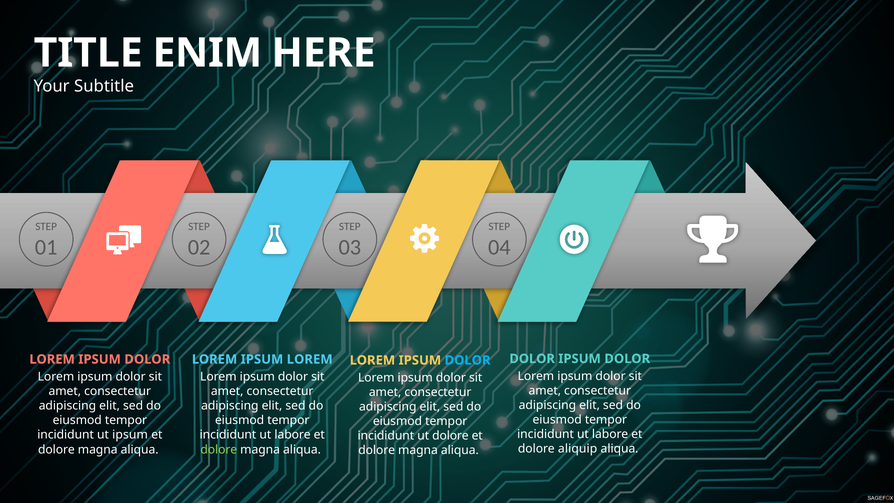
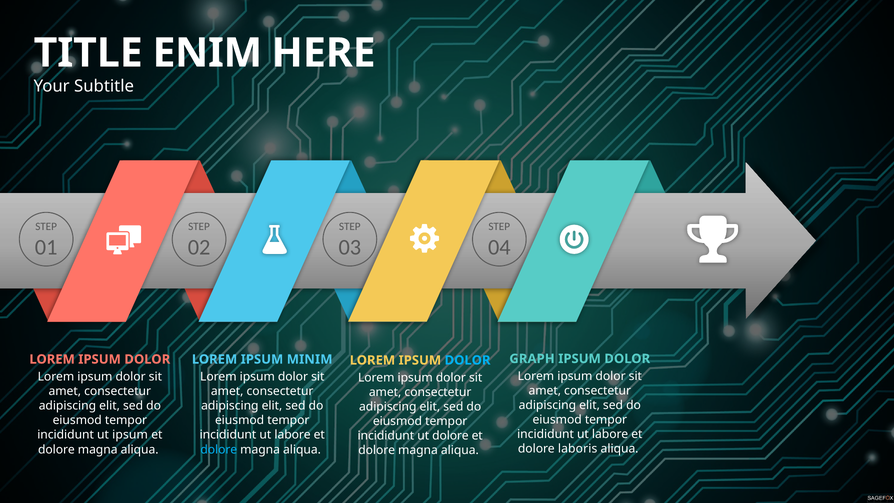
DOLOR at (532, 359): DOLOR -> GRAPH
IPSUM LOREM: LOREM -> MINIM
aliquip: aliquip -> laboris
dolore at (219, 449) colour: light green -> light blue
